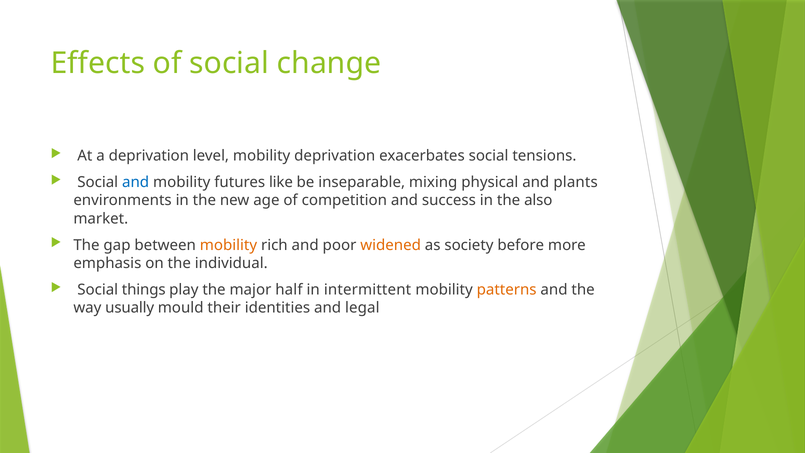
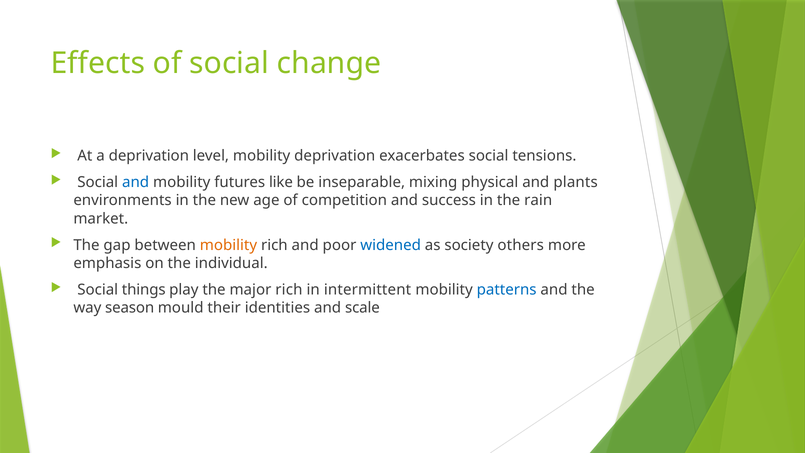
also: also -> rain
widened colour: orange -> blue
before: before -> others
major half: half -> rich
patterns colour: orange -> blue
usually: usually -> season
legal: legal -> scale
